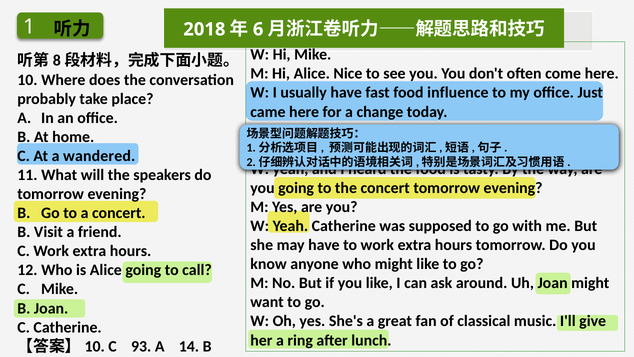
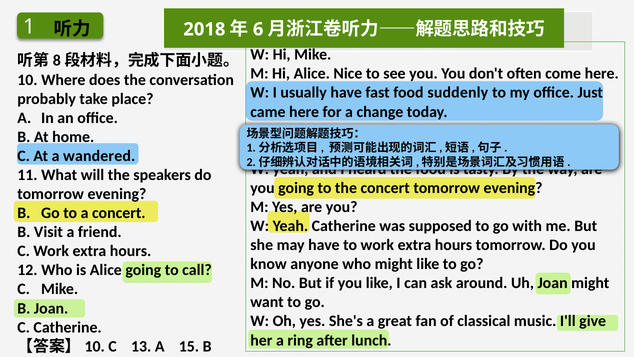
influence: influence -> suddenly
93: 93 -> 13
14: 14 -> 15
